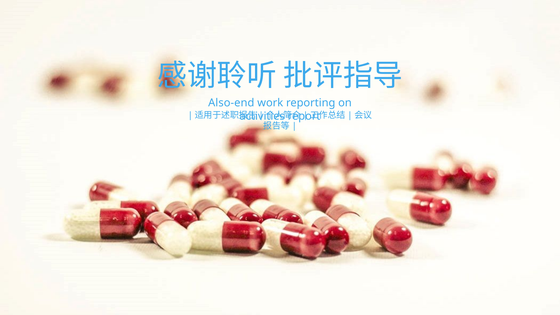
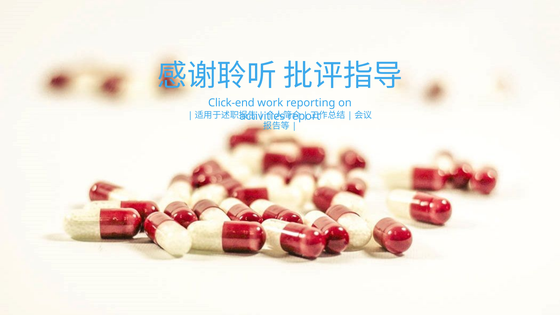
Also-end: Also-end -> Click-end
